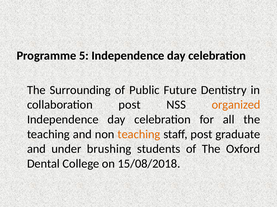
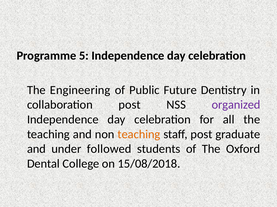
Surrounding: Surrounding -> Engineering
organized colour: orange -> purple
brushing: brushing -> followed
